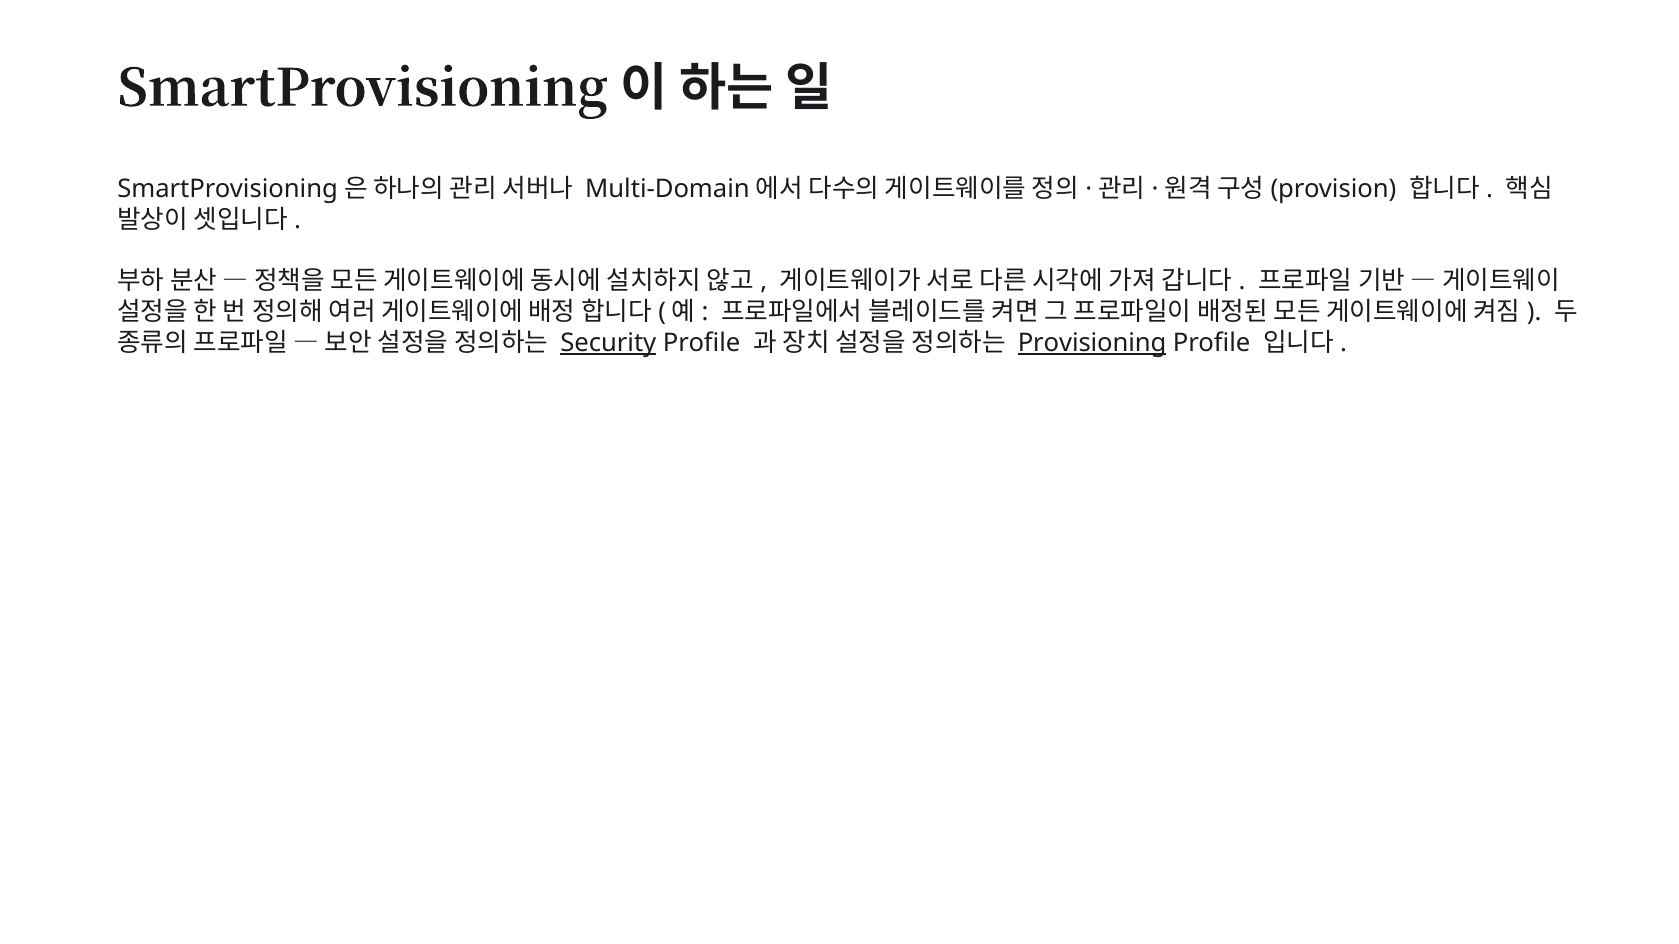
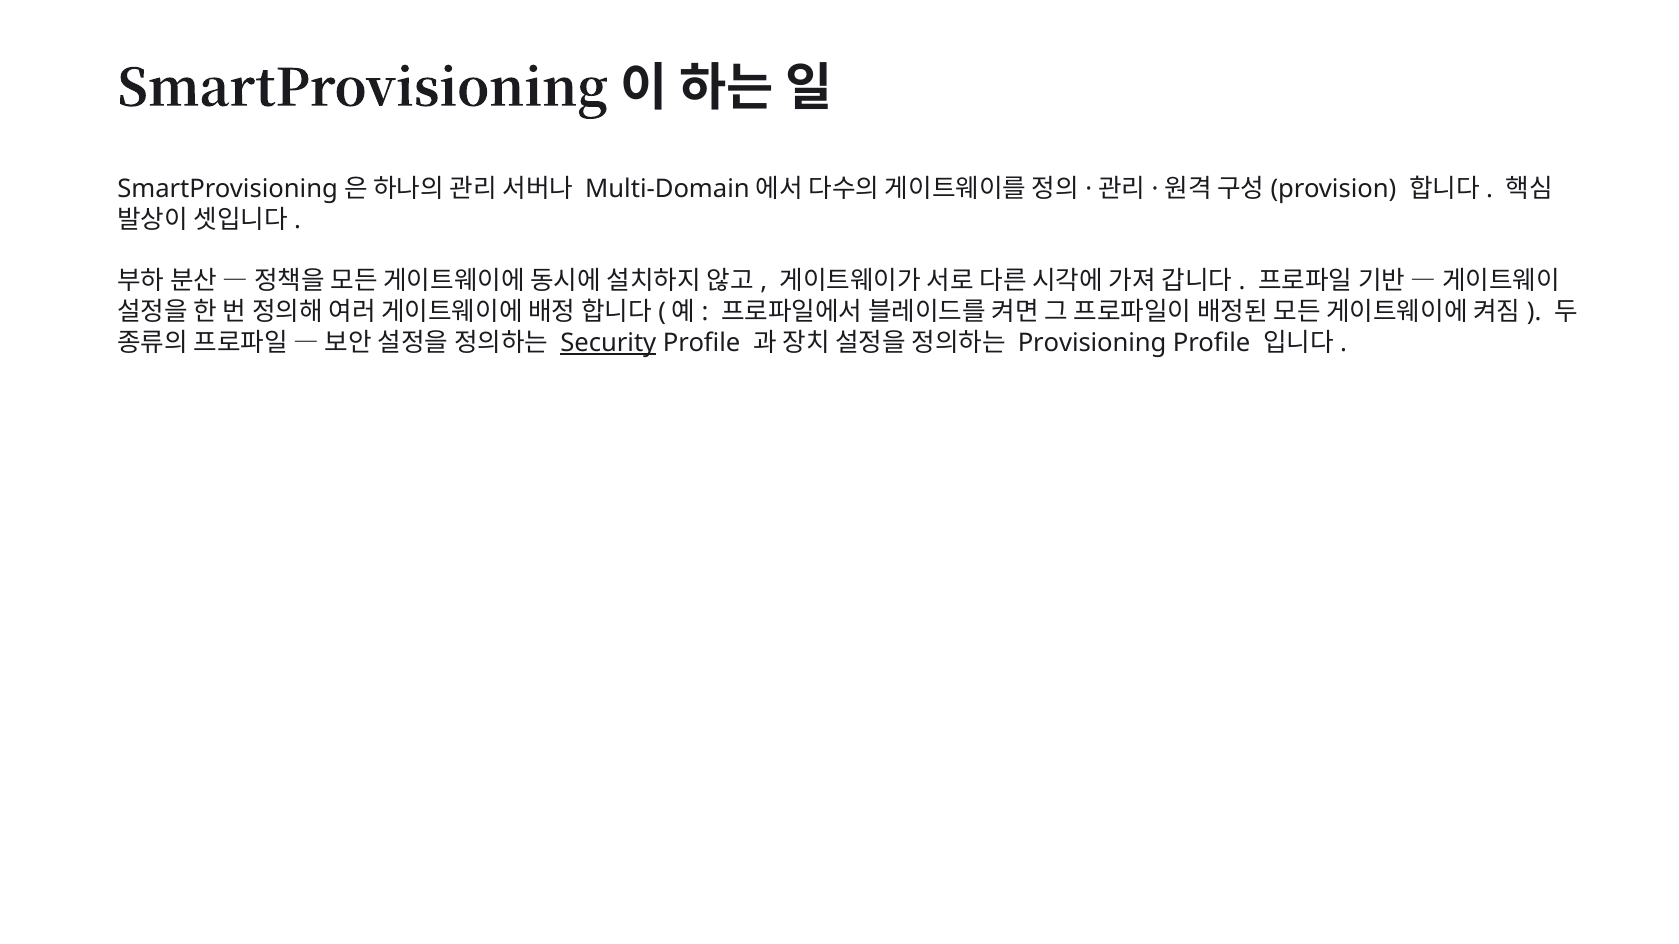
Provisioning underline: present -> none
